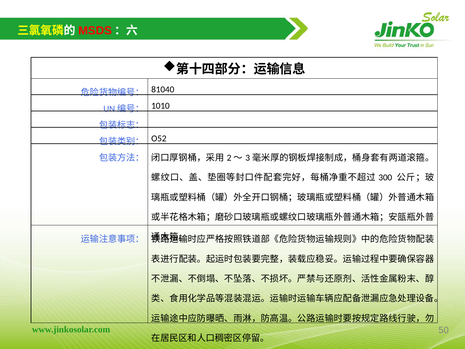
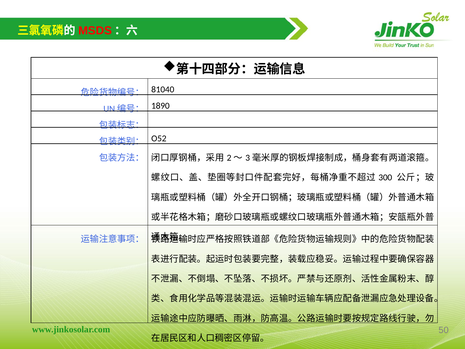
1010: 1010 -> 1890
